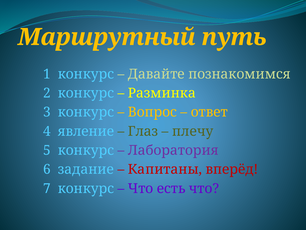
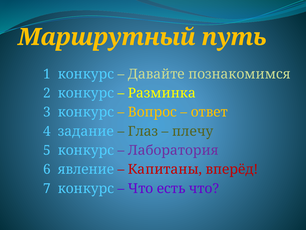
явление: явление -> задание
задание: задание -> явление
